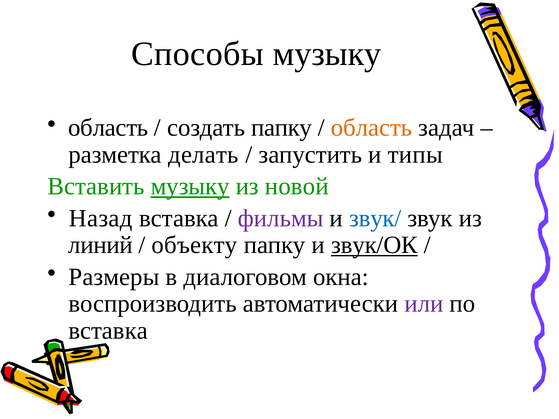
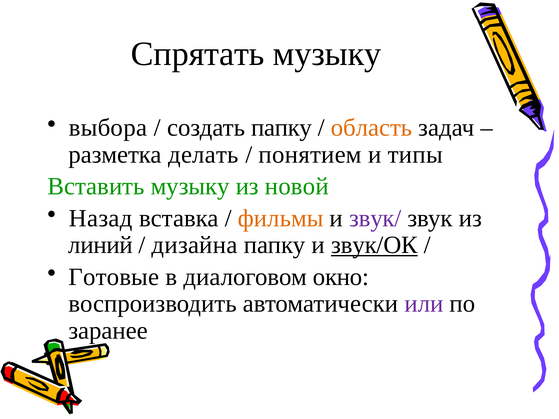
Способы: Способы -> Спрятать
область at (108, 128): область -> выбора
запустить: запустить -> понятием
музыку at (190, 187) underline: present -> none
фильмы colour: purple -> orange
звук/ colour: blue -> purple
объекту: объекту -> дизайна
Размеры: Размеры -> Готовые
окна: окна -> окно
вставка at (108, 331): вставка -> заранее
